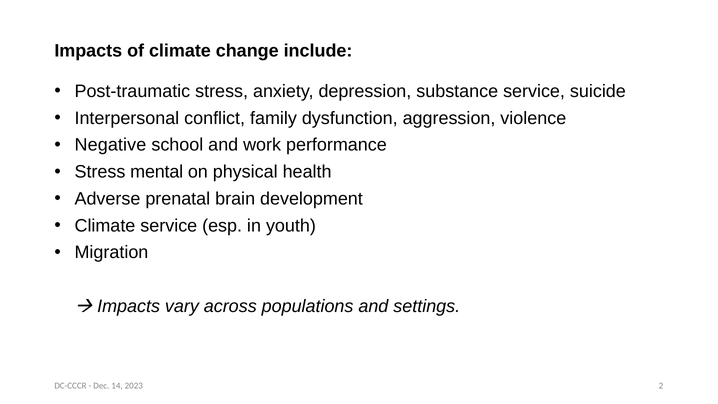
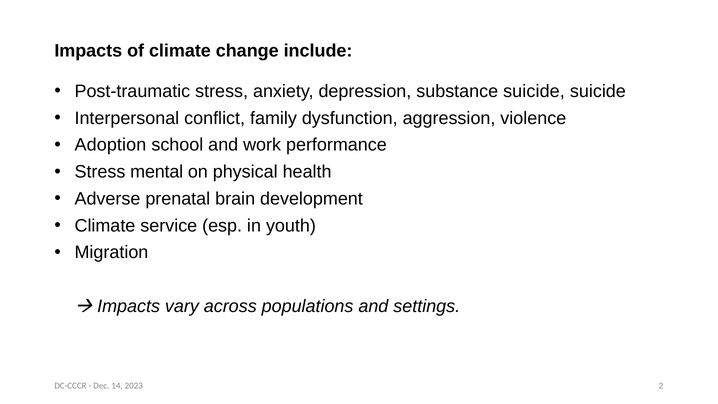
substance service: service -> suicide
Negative: Negative -> Adoption
